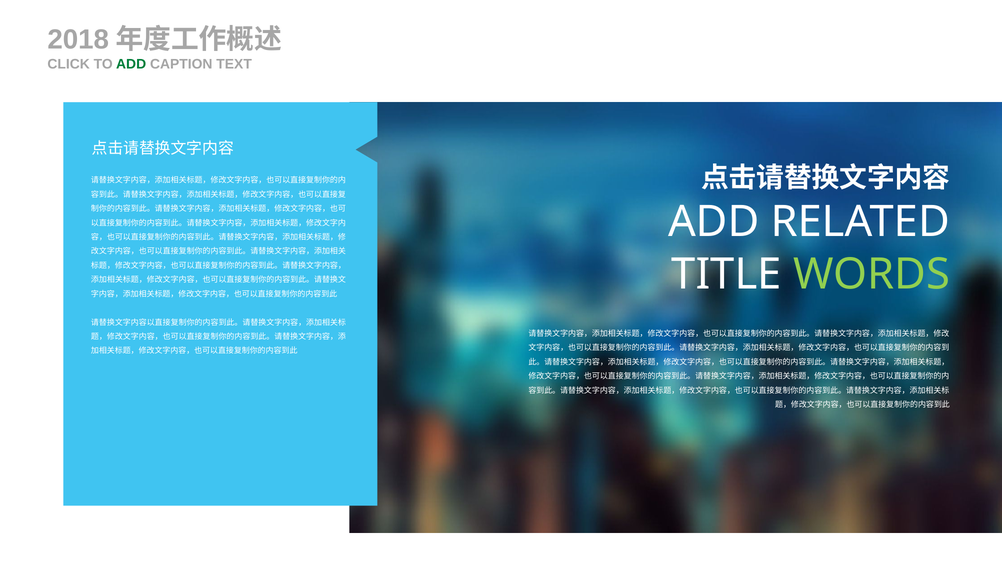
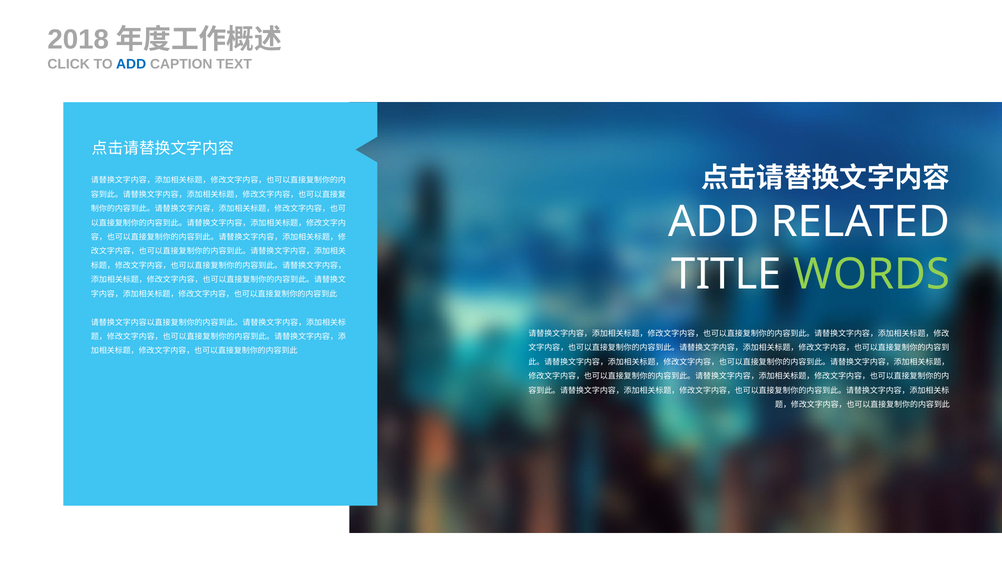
ADD at (131, 64) colour: green -> blue
